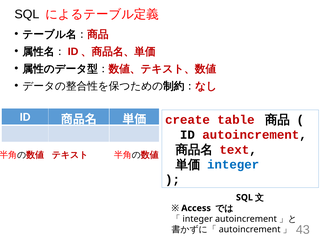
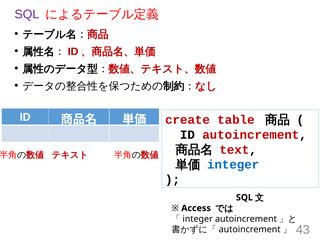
SQL at (27, 14) colour: black -> purple
